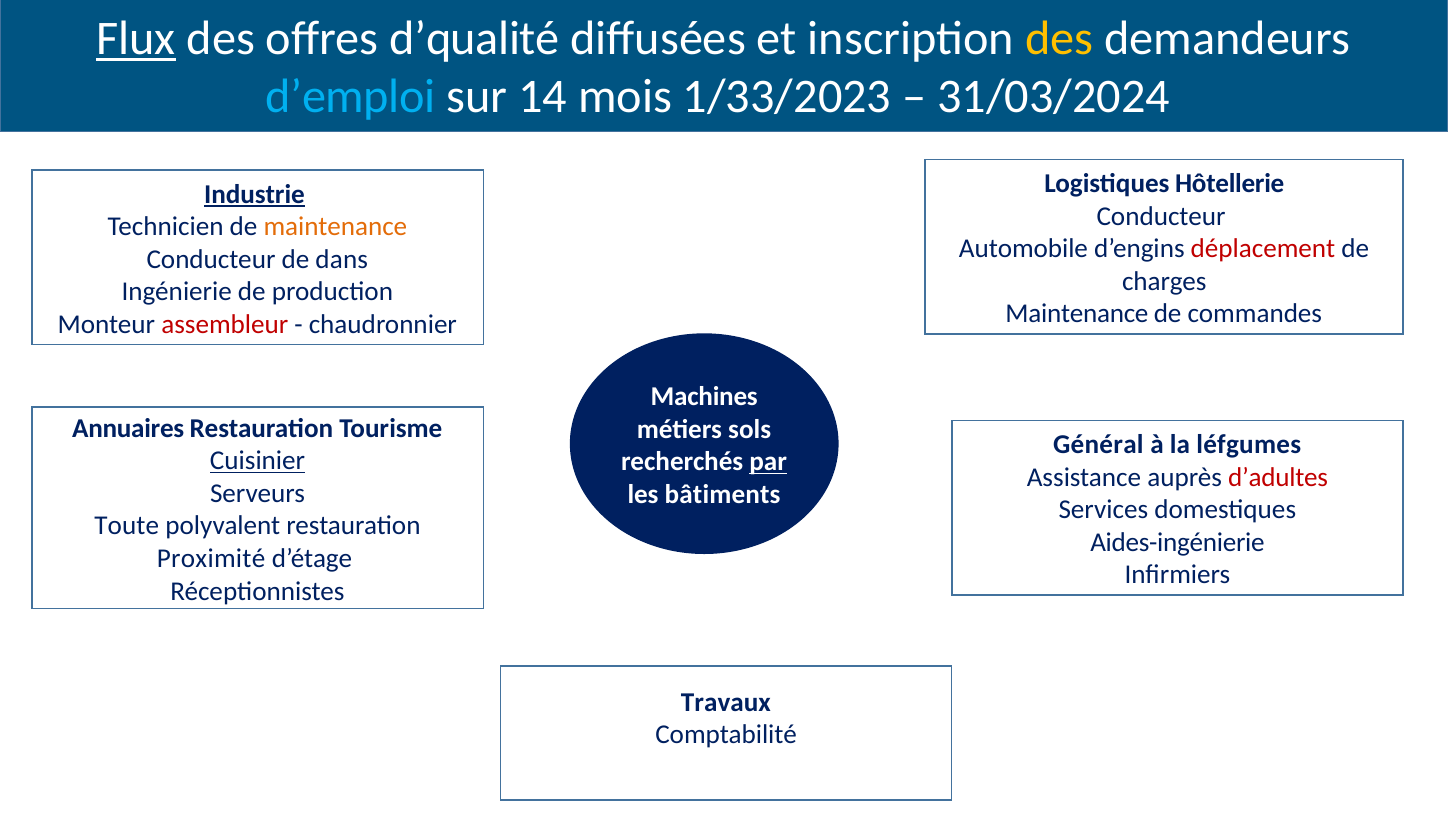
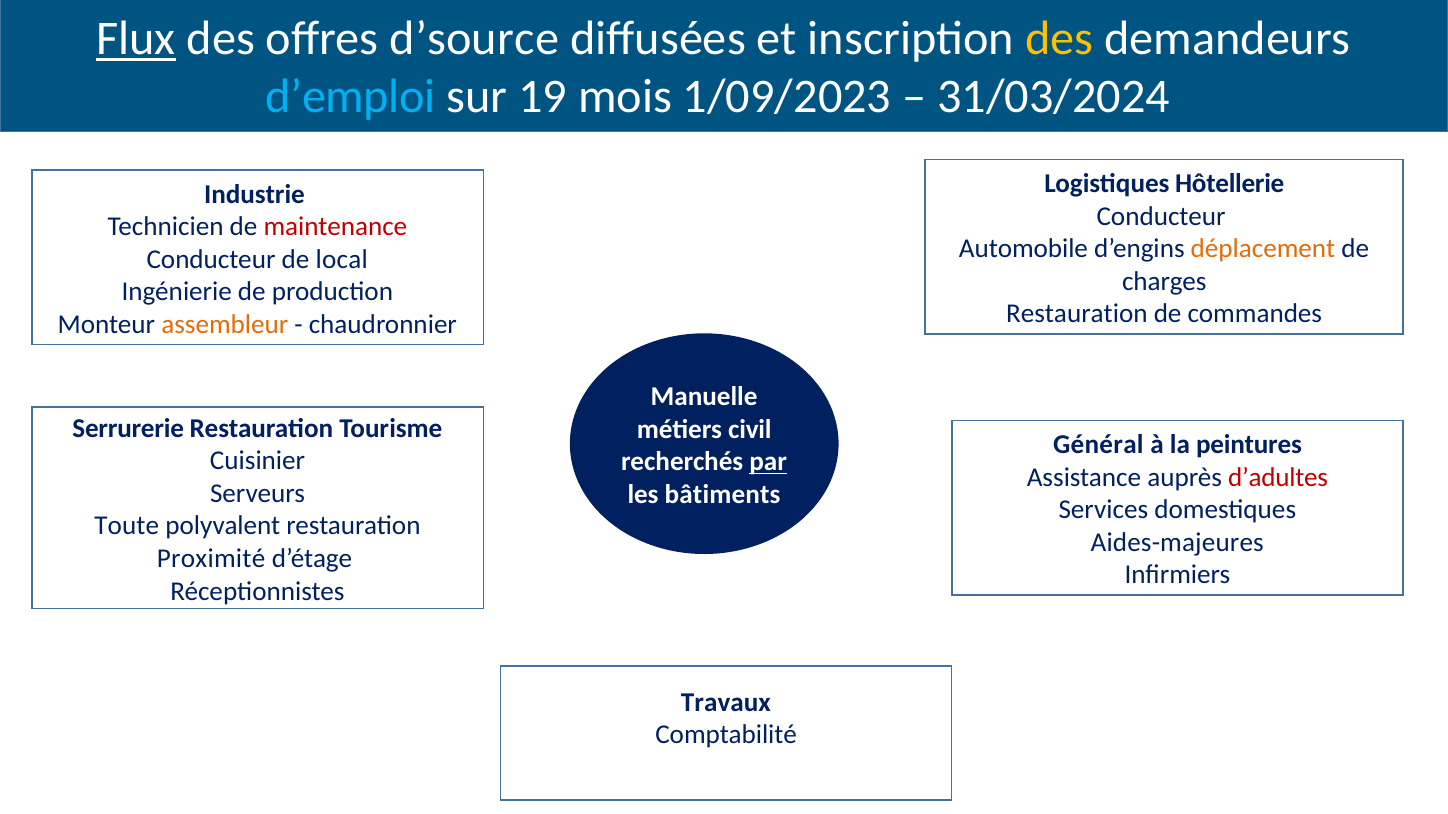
d’qualité: d’qualité -> d’source
14: 14 -> 19
1/33/2023: 1/33/2023 -> 1/09/2023
Industrie underline: present -> none
maintenance at (335, 227) colour: orange -> red
déplacement colour: red -> orange
dans: dans -> local
Maintenance at (1077, 314): Maintenance -> Restauration
assembleur colour: red -> orange
Machines: Machines -> Manuelle
Annuaires: Annuaires -> Serrurerie
sols: sols -> civil
léfgumes: léfgumes -> peintures
Cuisinier underline: present -> none
Aides-ingénierie: Aides-ingénierie -> Aides-majeures
